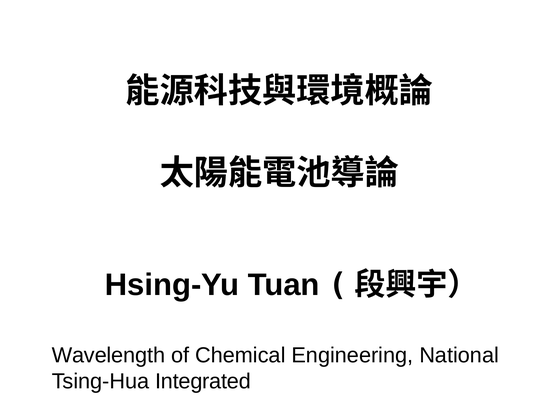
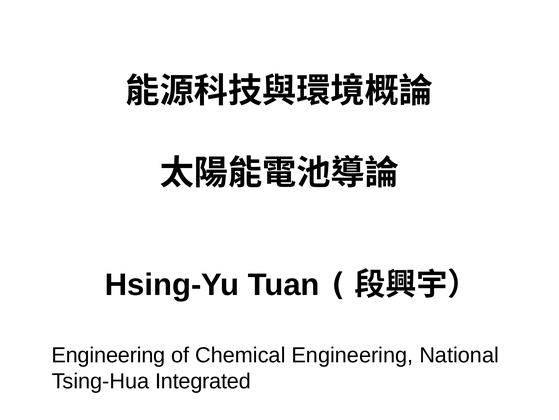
Wavelength at (108, 355): Wavelength -> Engineering
